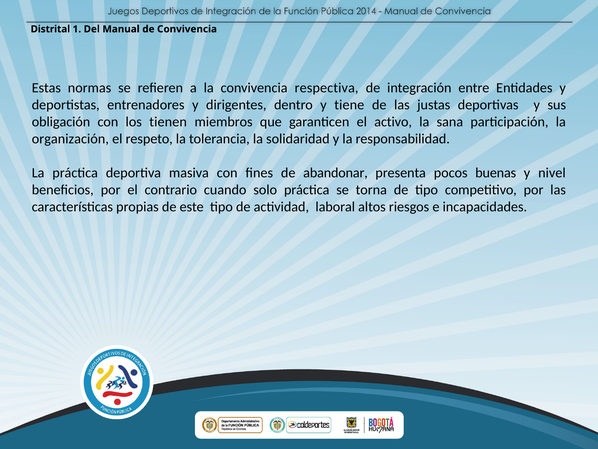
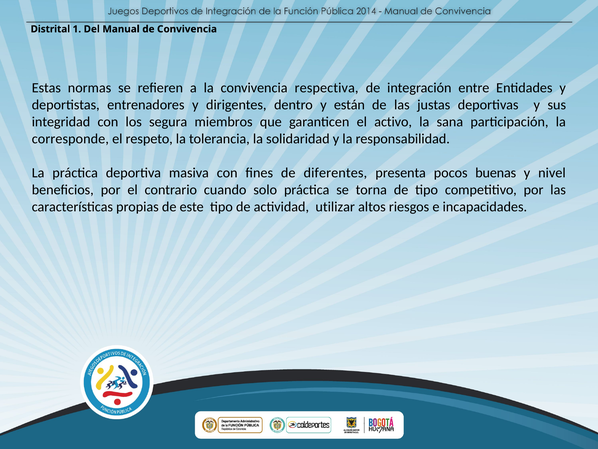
tiene: tiene -> están
obligación: obligación -> integridad
tienen: tienen -> segura
organización: organización -> corresponde
abandonar: abandonar -> diferentes
laboral: laboral -> utilizar
